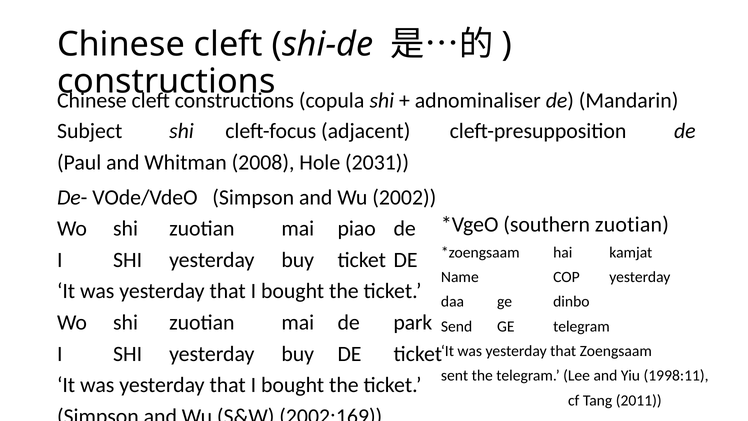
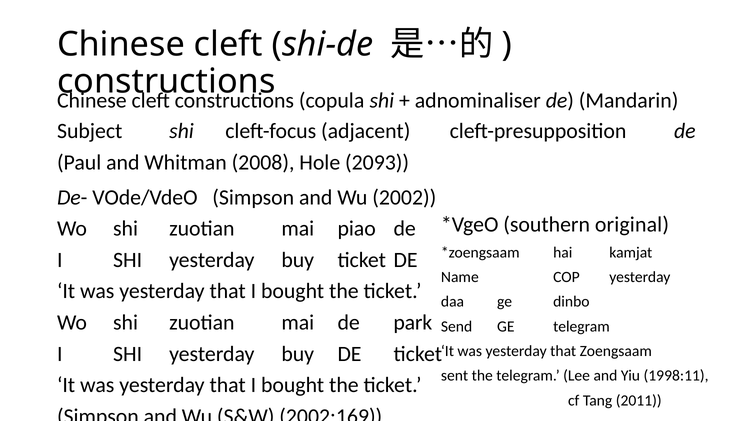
2031: 2031 -> 2093
southern zuotian: zuotian -> original
